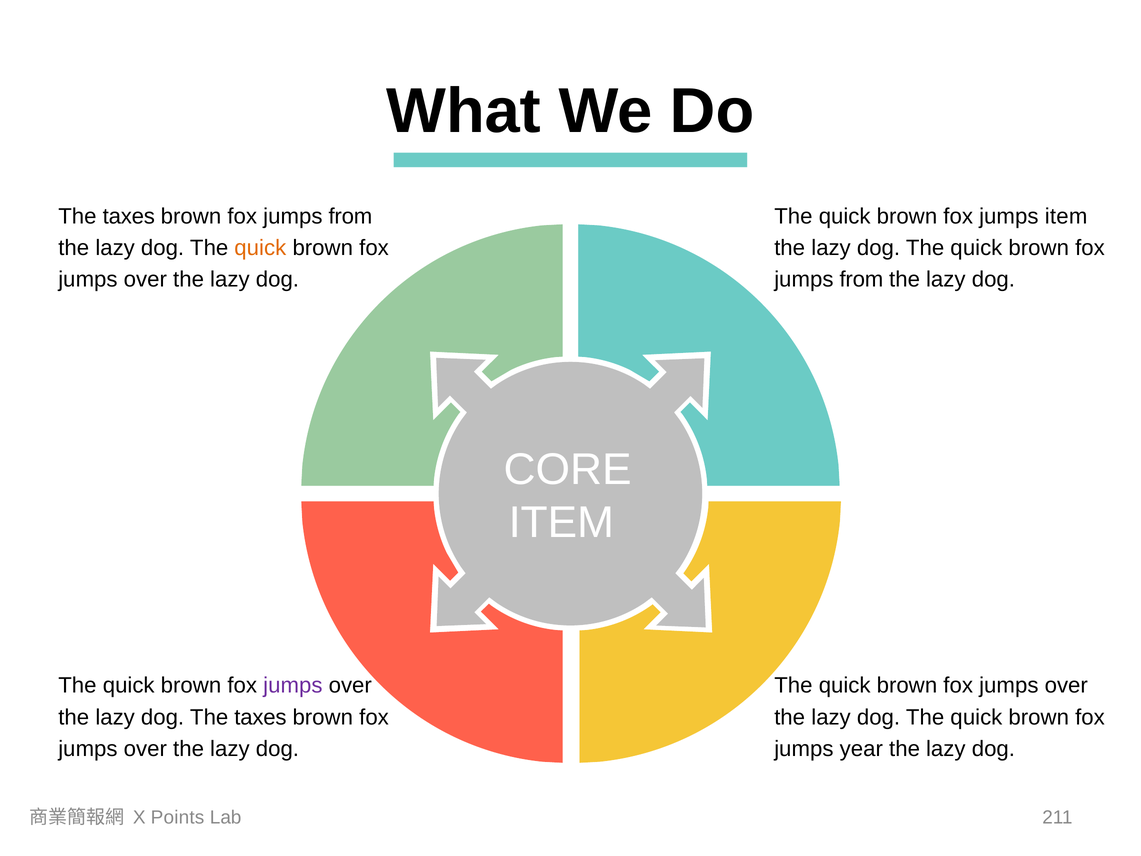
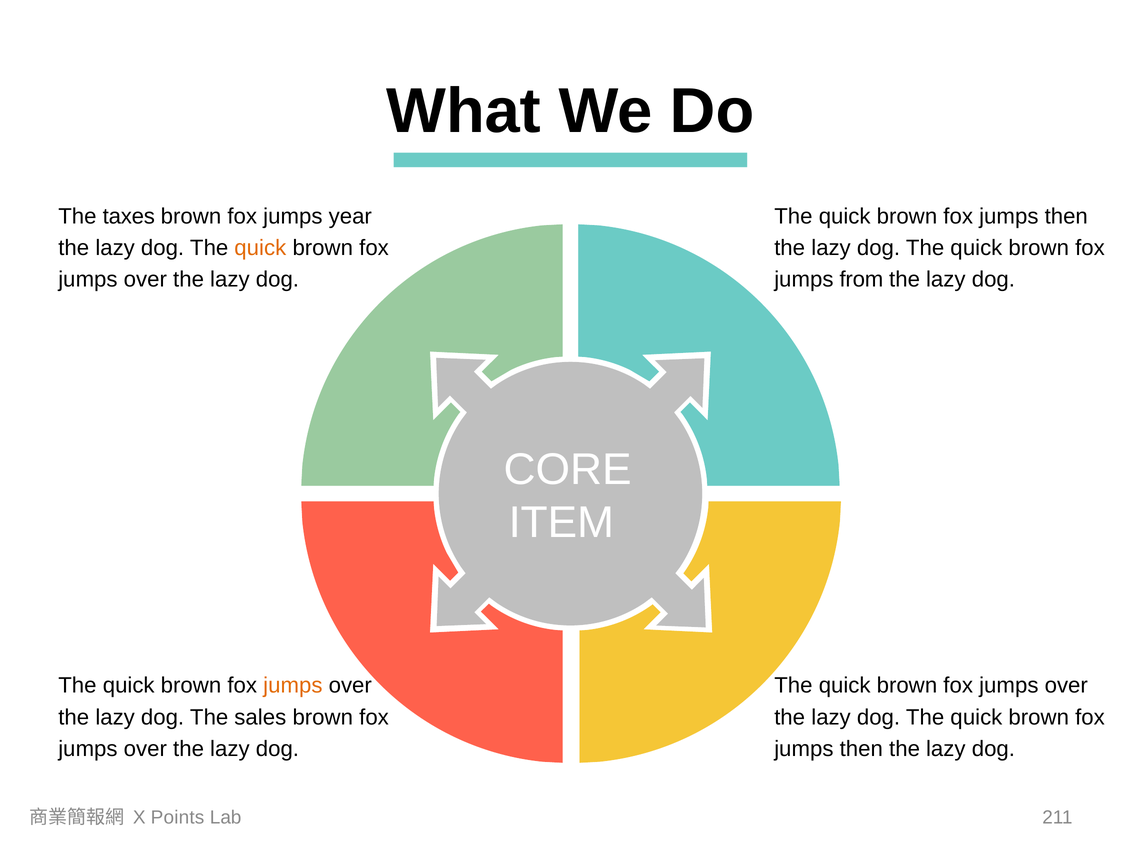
from at (350, 216): from -> year
item at (1066, 216): item -> then
jumps at (293, 685) colour: purple -> orange
dog The taxes: taxes -> sales
year at (861, 749): year -> then
